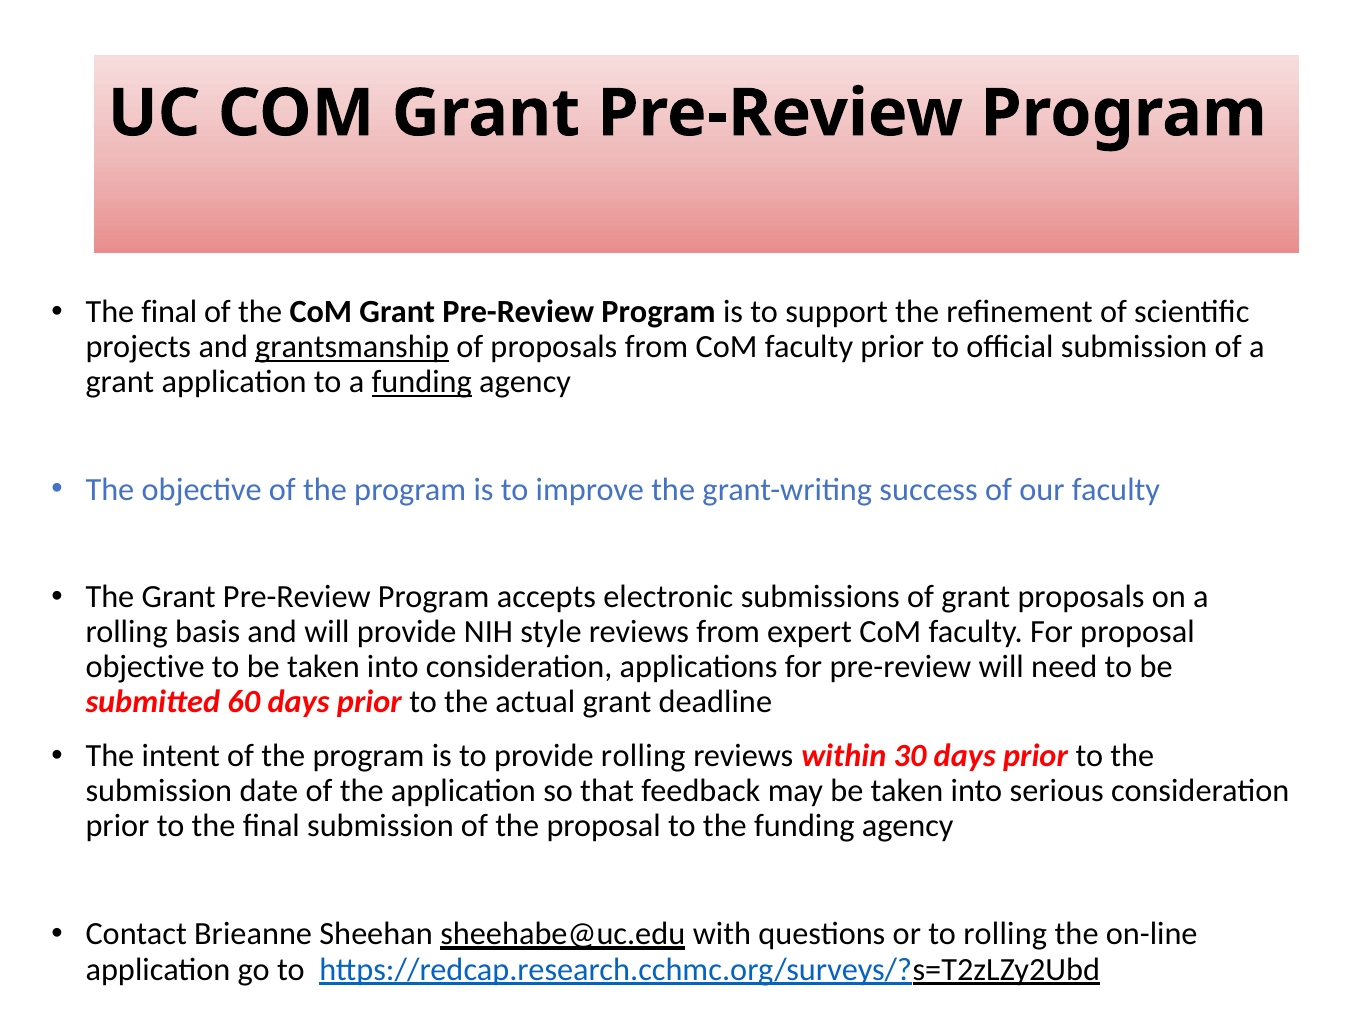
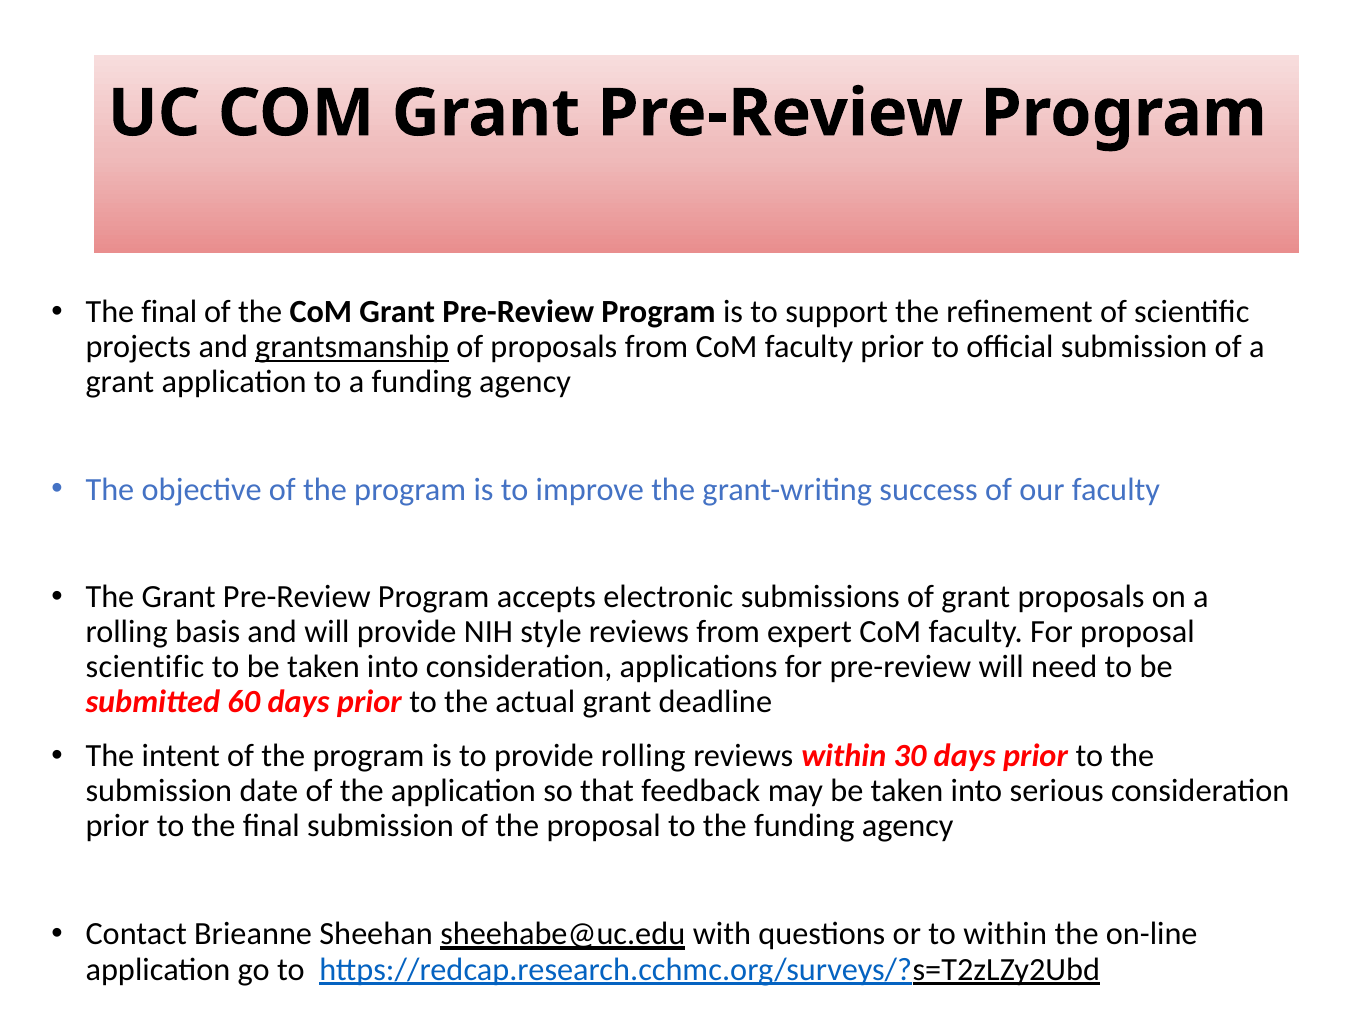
funding at (422, 381) underline: present -> none
objective at (145, 667): objective -> scientific
to rolling: rolling -> within
